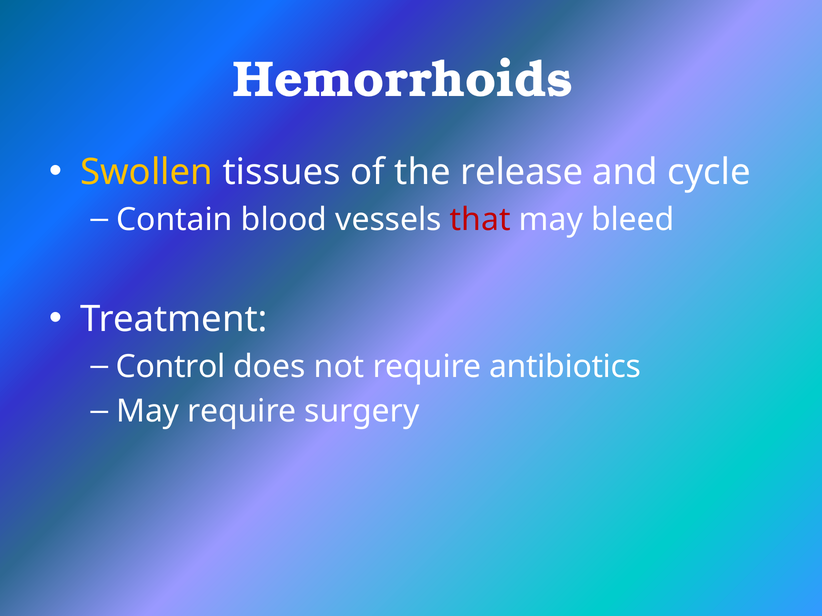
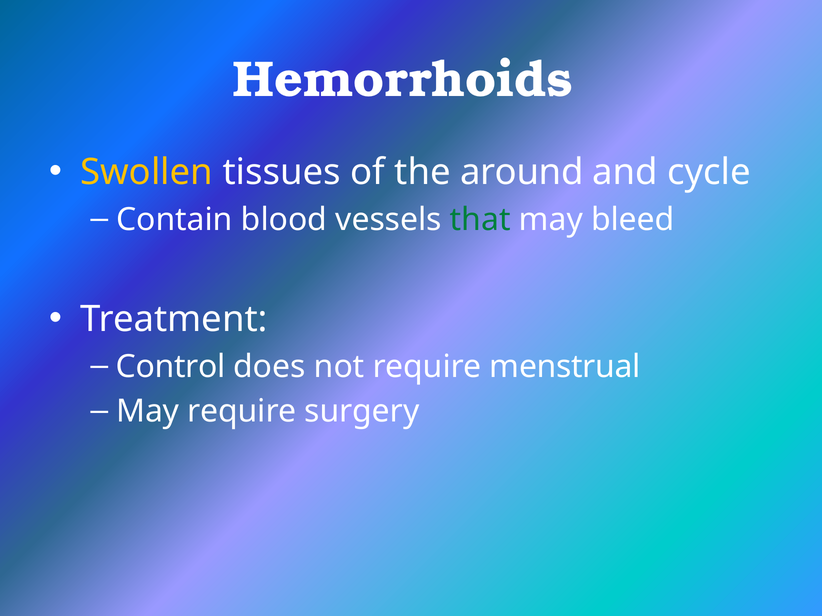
release: release -> around
that colour: red -> green
antibiotics: antibiotics -> menstrual
